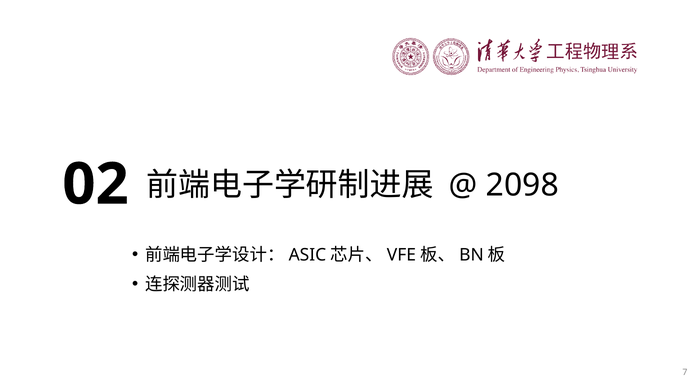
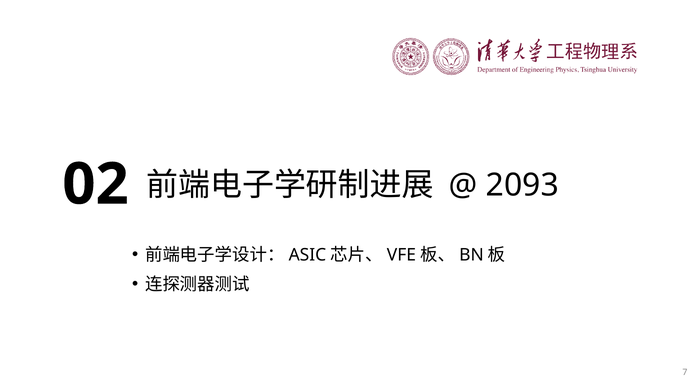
2098: 2098 -> 2093
